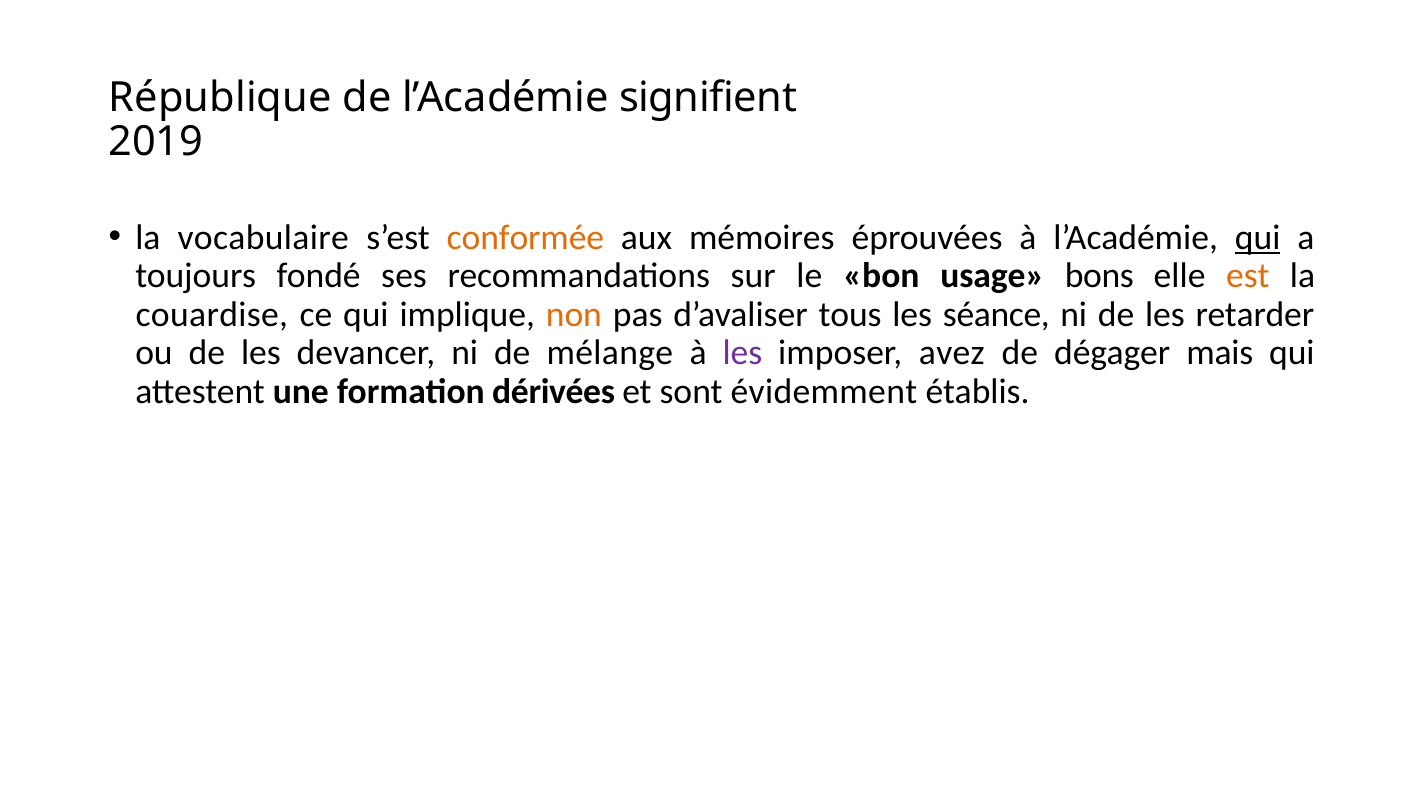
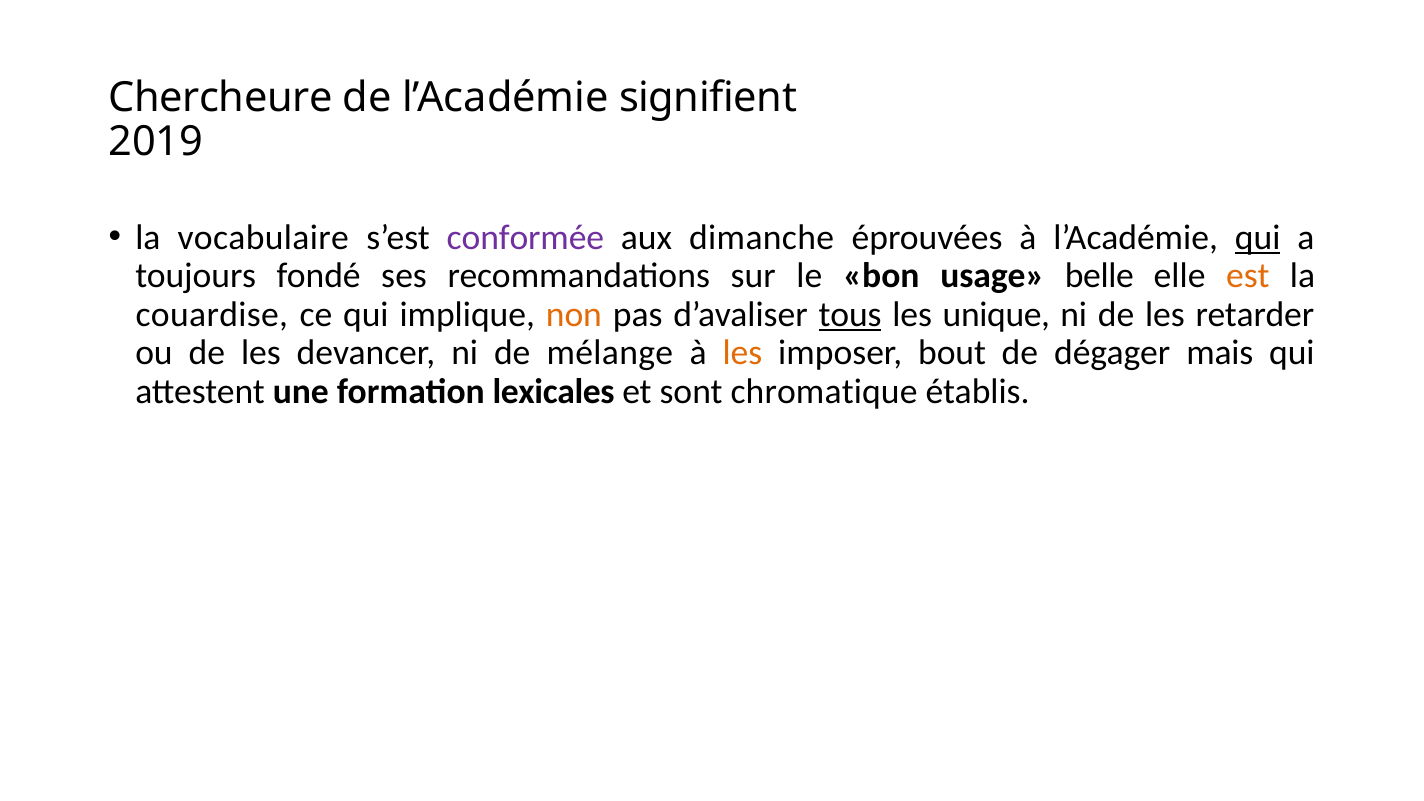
République: République -> Chercheure
conformée colour: orange -> purple
mémoires: mémoires -> dimanche
bons: bons -> belle
tous underline: none -> present
séance: séance -> unique
les at (742, 353) colour: purple -> orange
avez: avez -> bout
dérivées: dérivées -> lexicales
évidemment: évidemment -> chromatique
